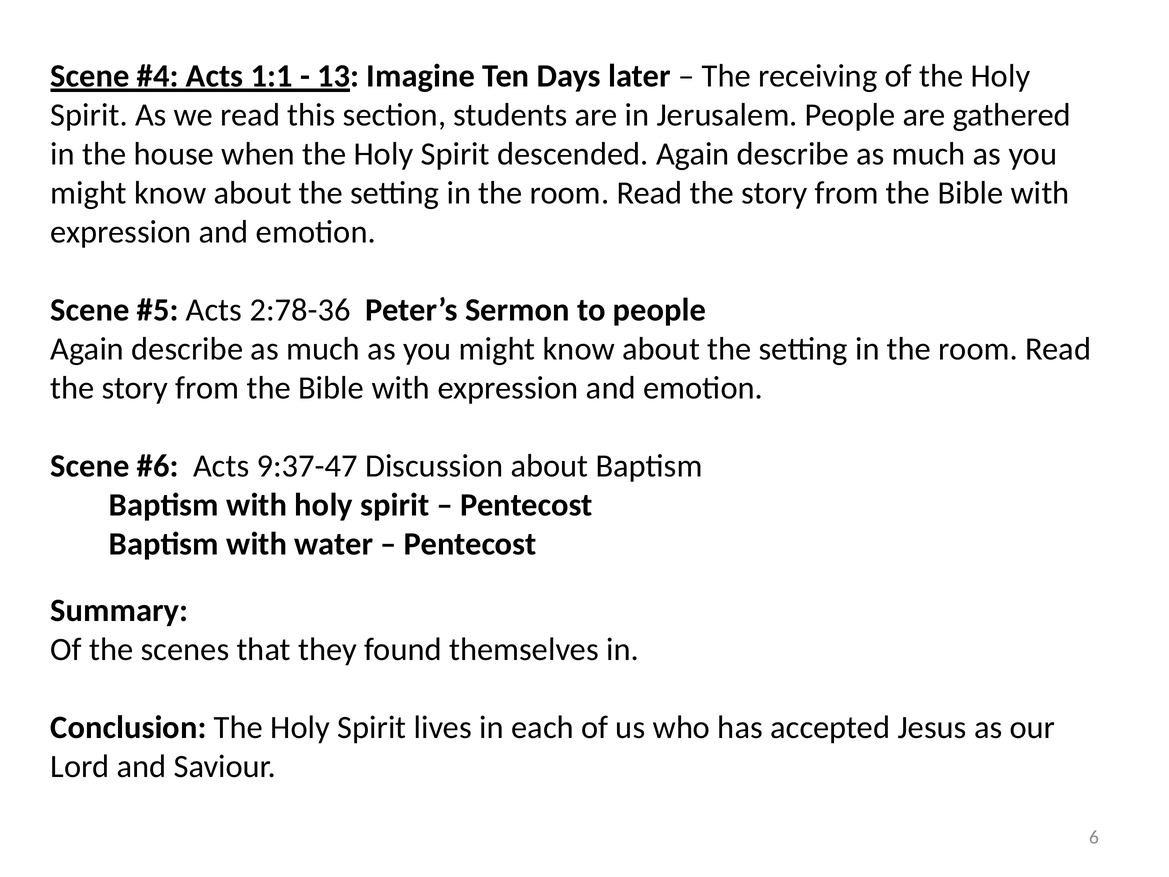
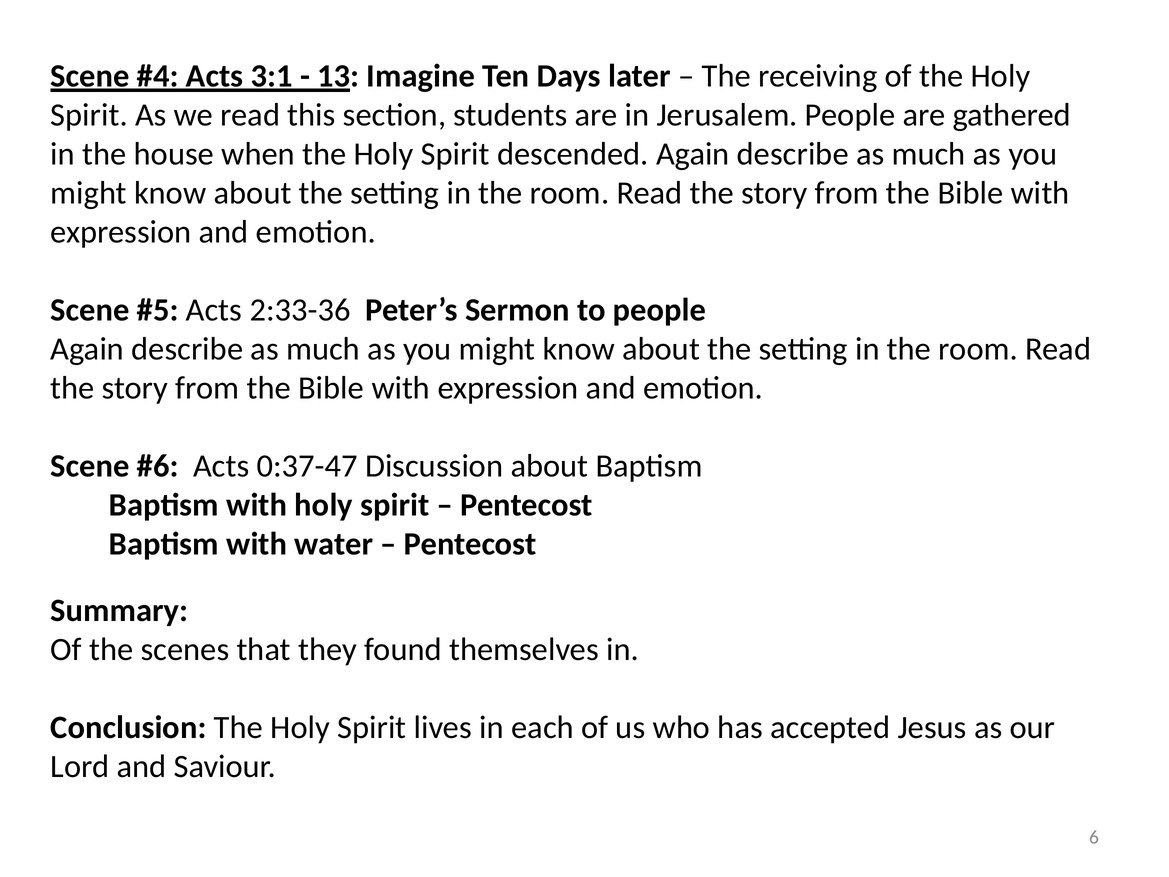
1:1: 1:1 -> 3:1
2:78-36: 2:78-36 -> 2:33-36
9:37-47: 9:37-47 -> 0:37-47
